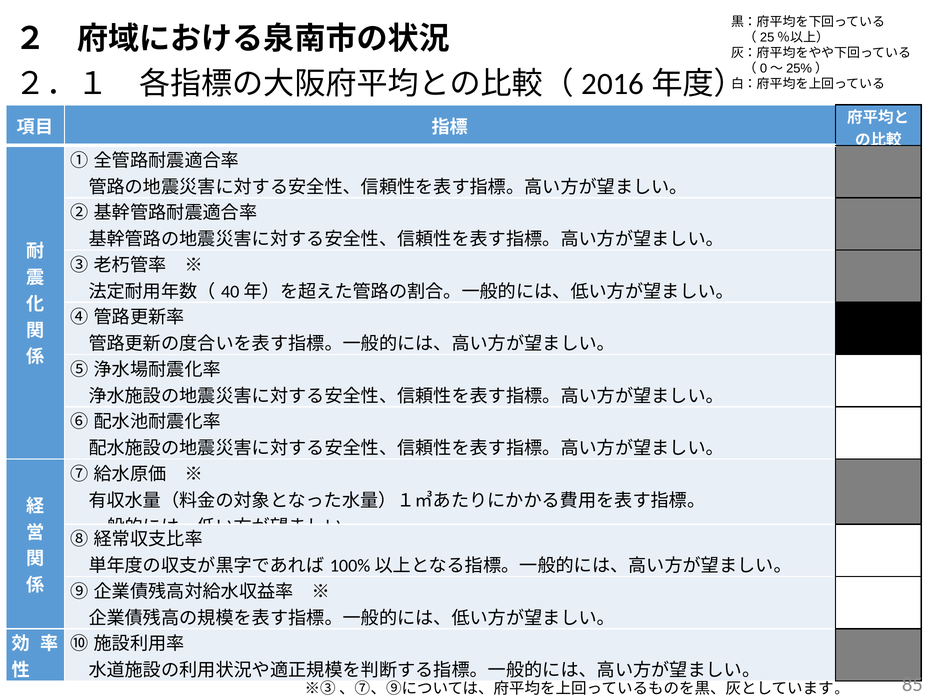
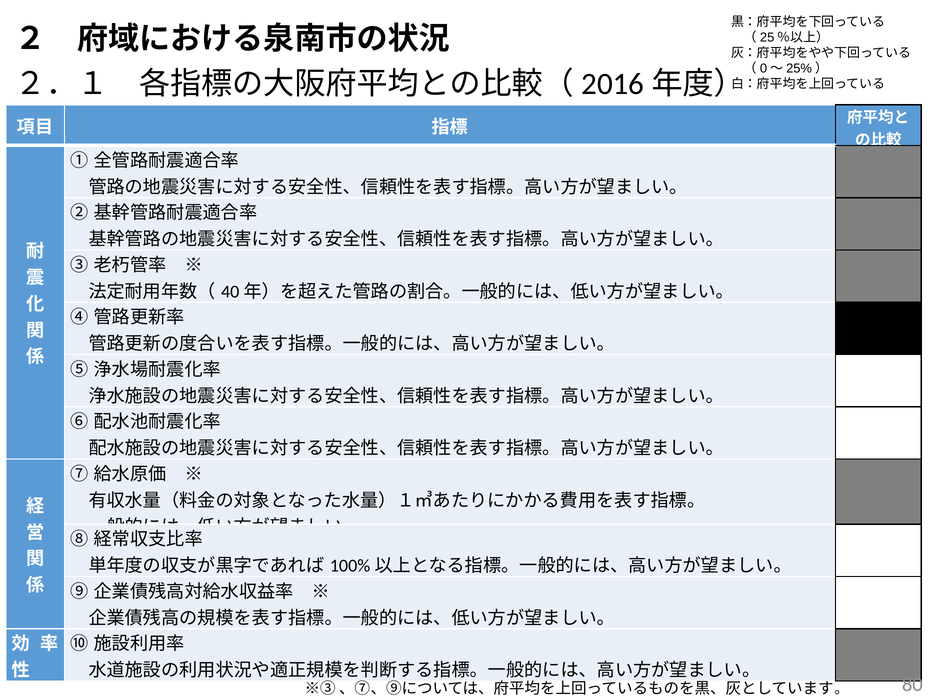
85: 85 -> 80
